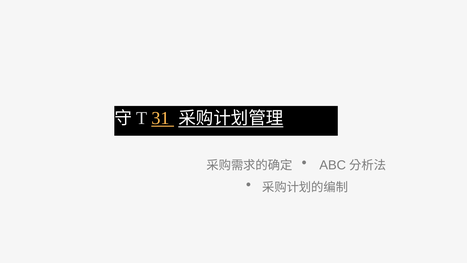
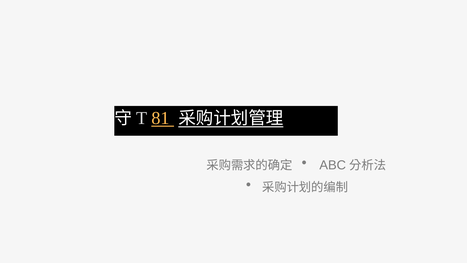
31: 31 -> 81
